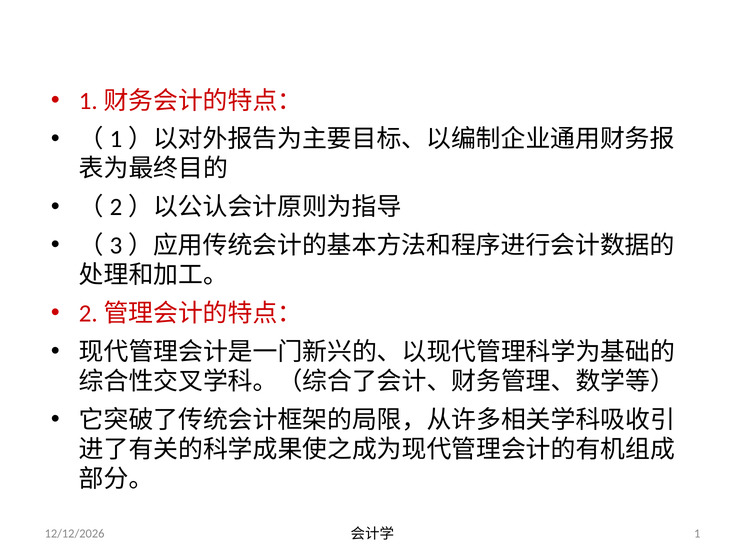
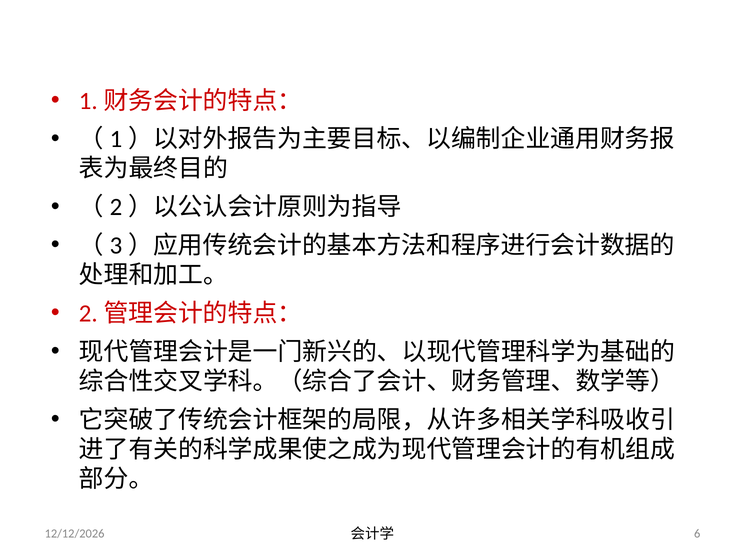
1: 1 -> 6
